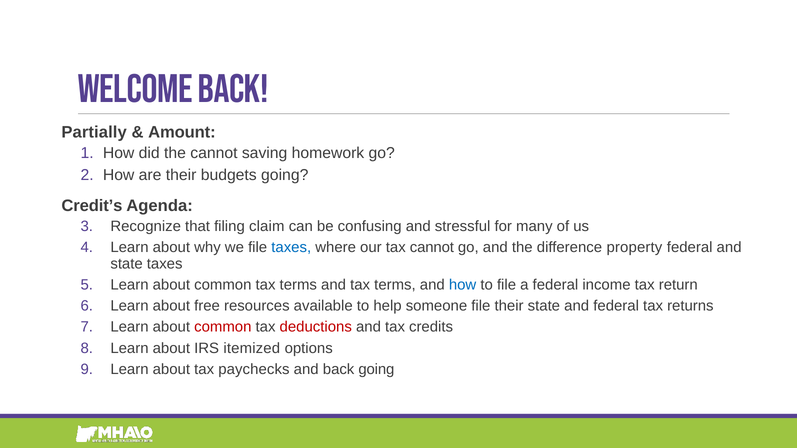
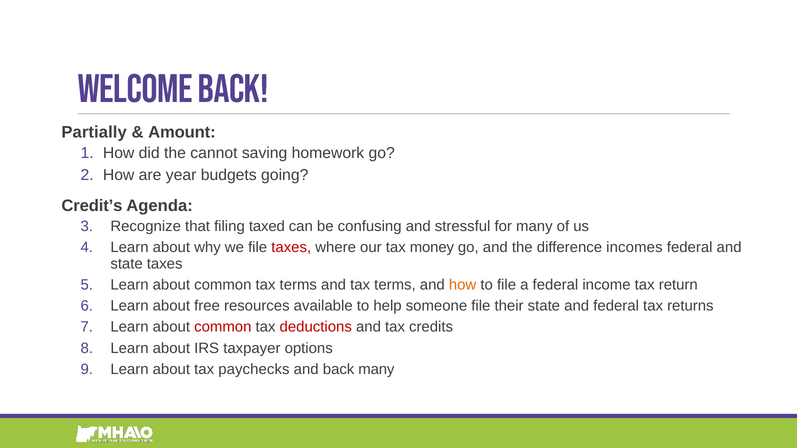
are their: their -> year
claim: claim -> taxed
taxes at (291, 248) colour: blue -> red
tax cannot: cannot -> money
property: property -> incomes
how at (463, 285) colour: blue -> orange
itemized: itemized -> taxpayer
back going: going -> many
